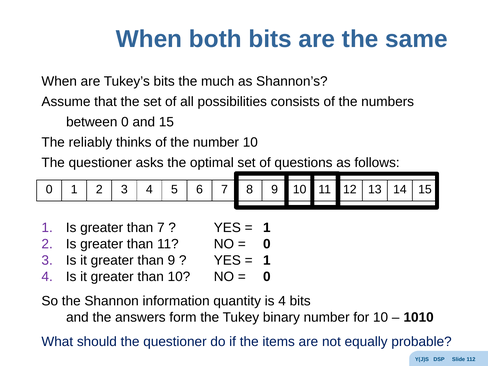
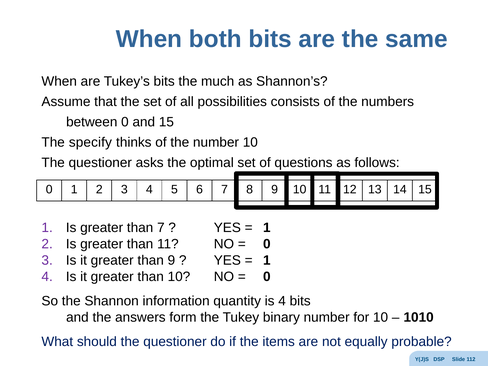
reliably: reliably -> specify
